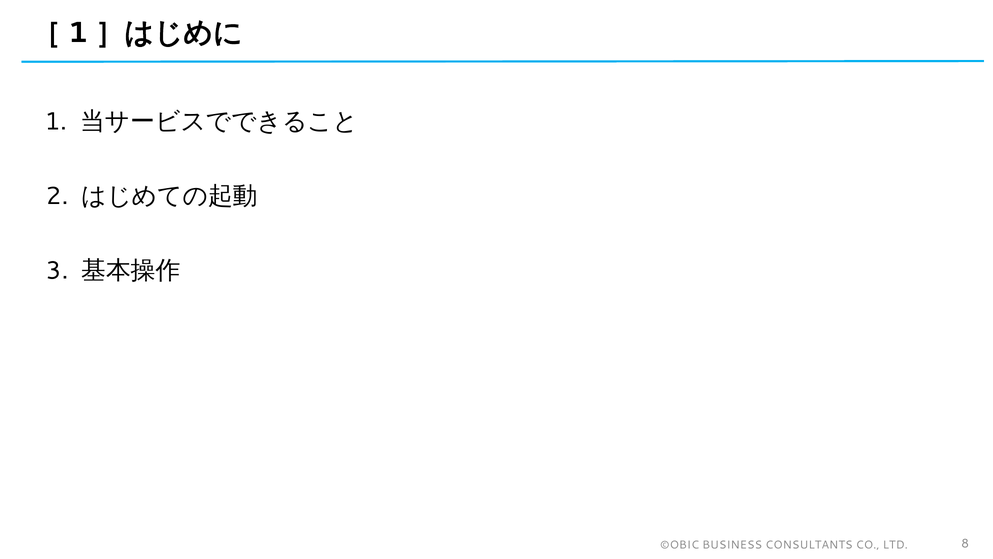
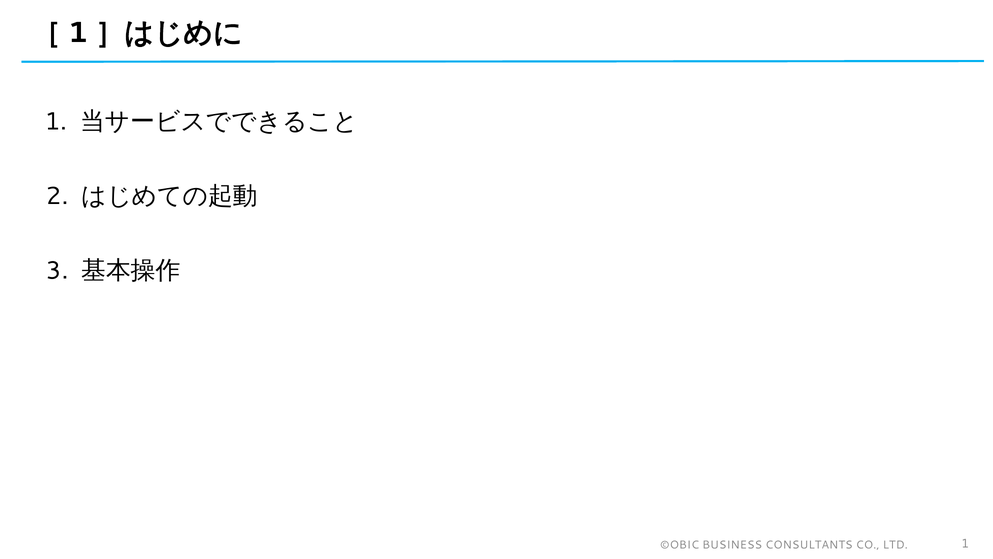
LTD 8: 8 -> 1
